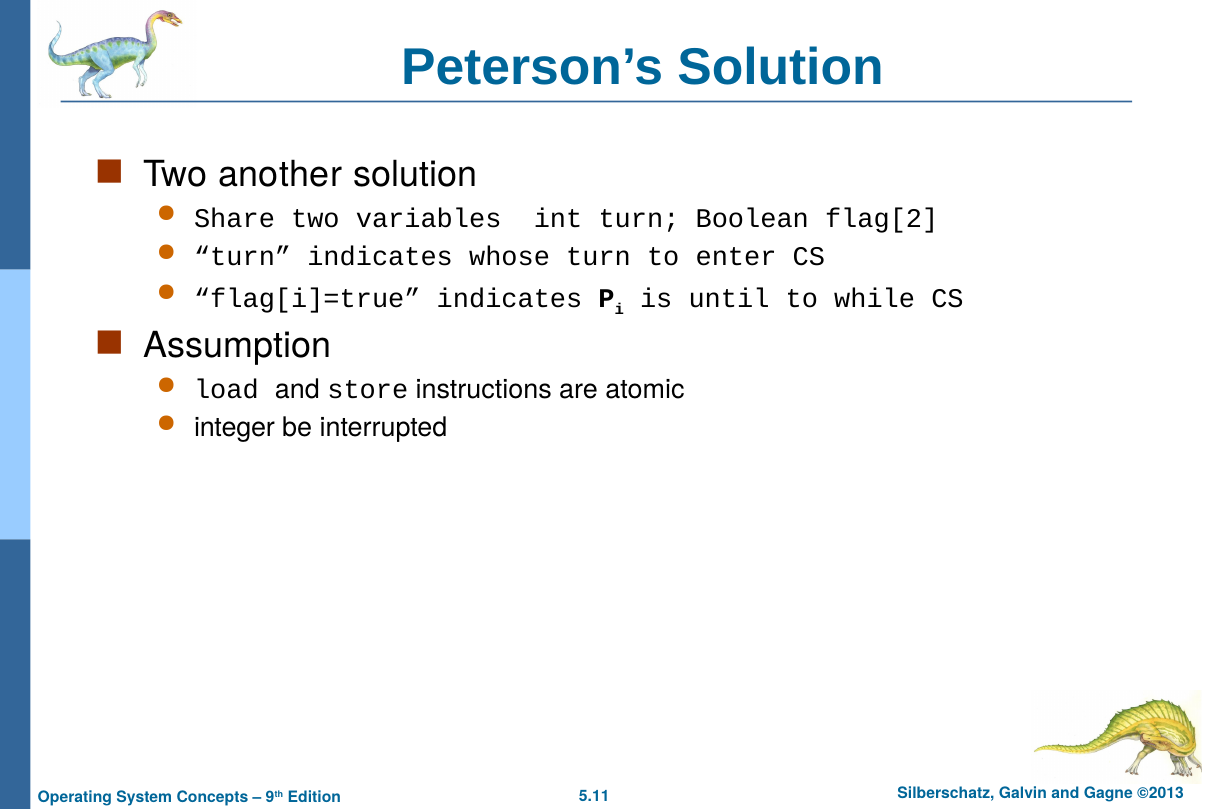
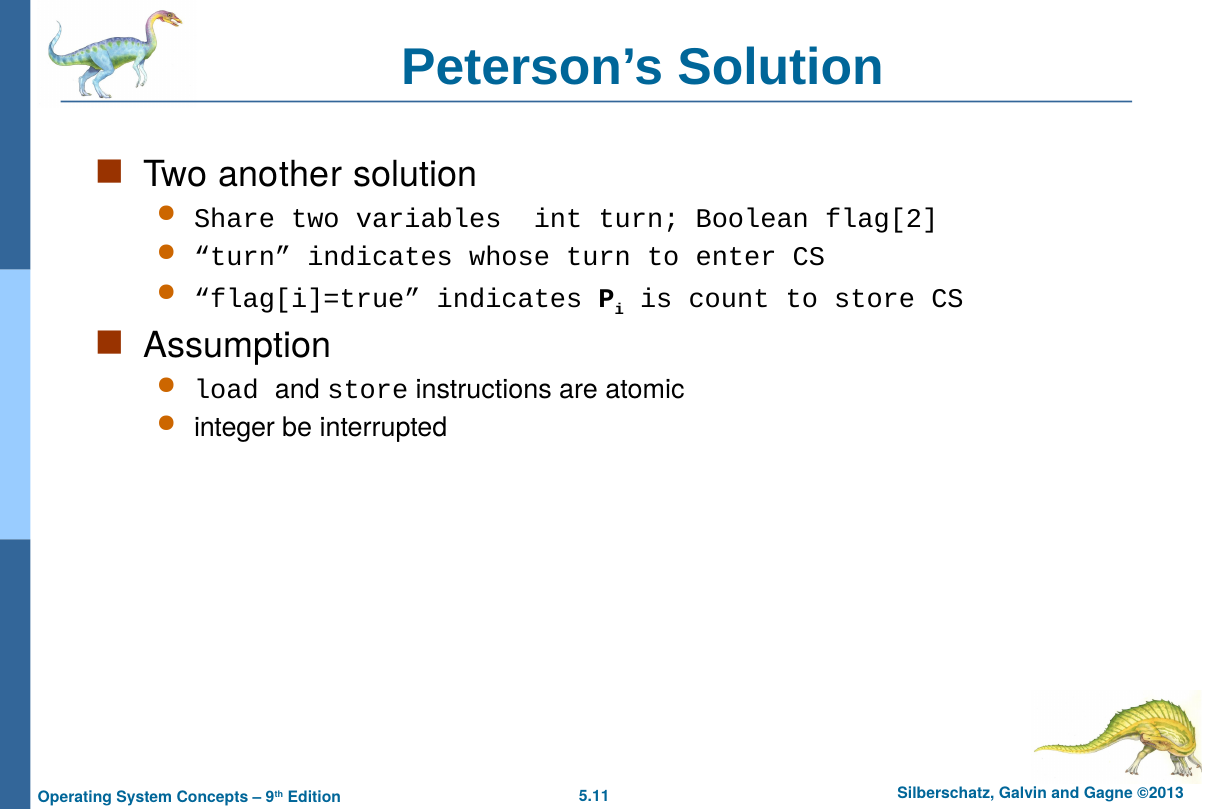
until: until -> count
to while: while -> store
